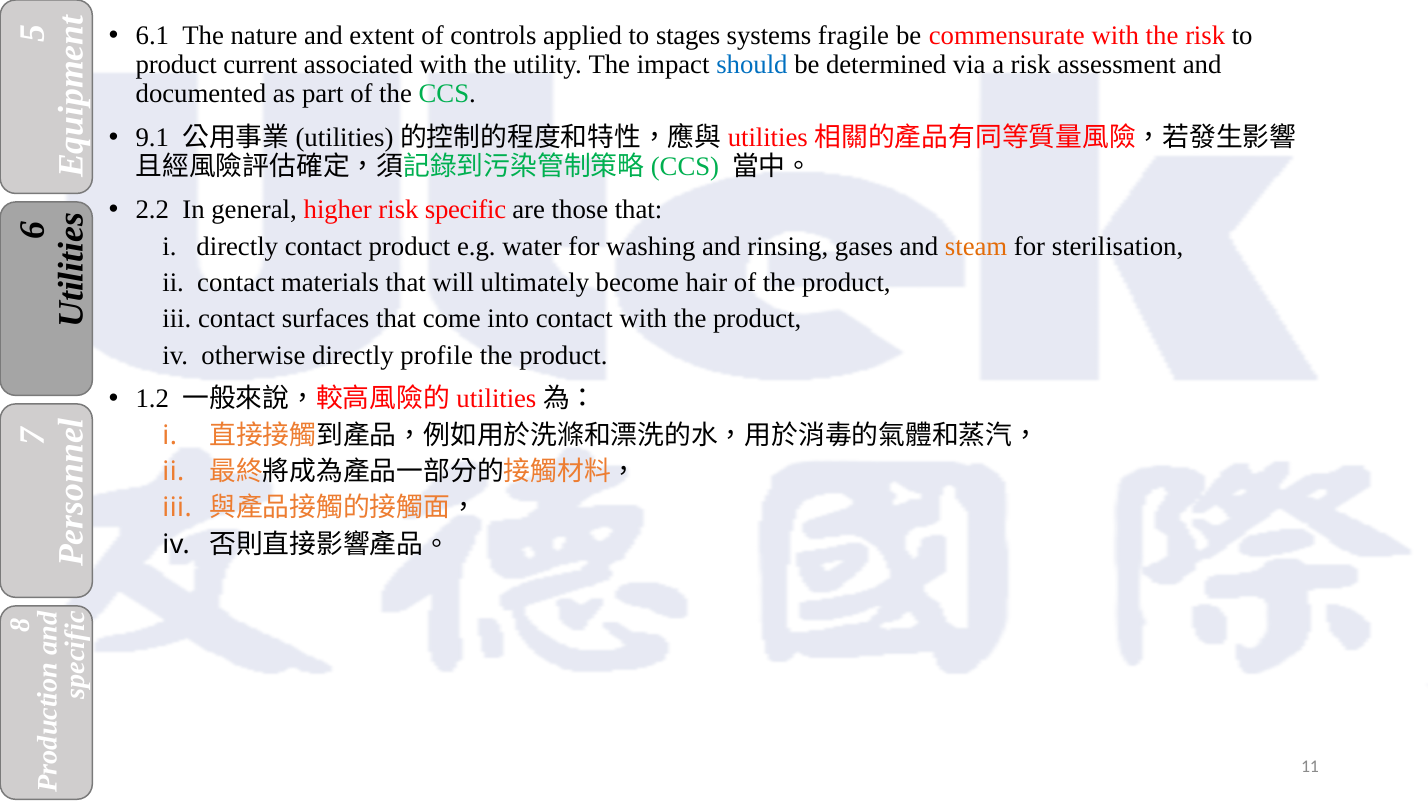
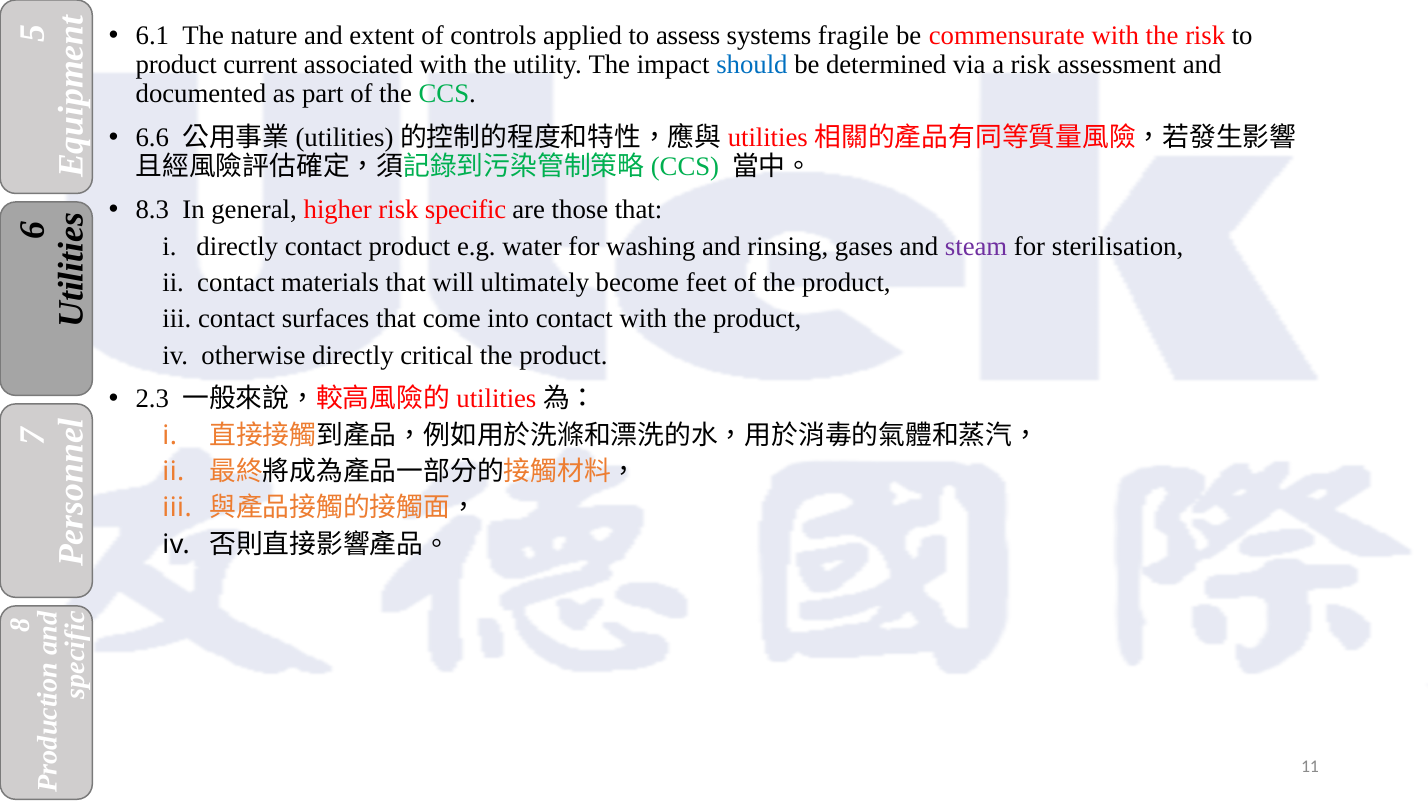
stages: stages -> assess
9.1: 9.1 -> 6.6
2.2: 2.2 -> 8.3
steam colour: orange -> purple
hair: hair -> feet
profile: profile -> critical
1.2: 1.2 -> 2.3
